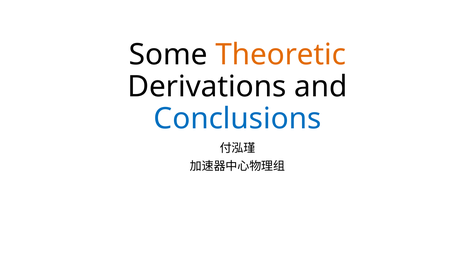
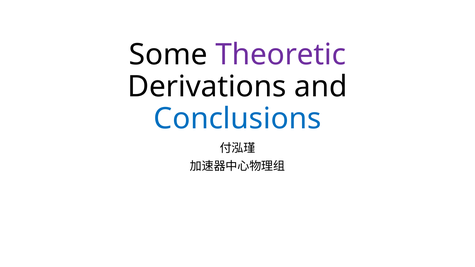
Theoretic colour: orange -> purple
